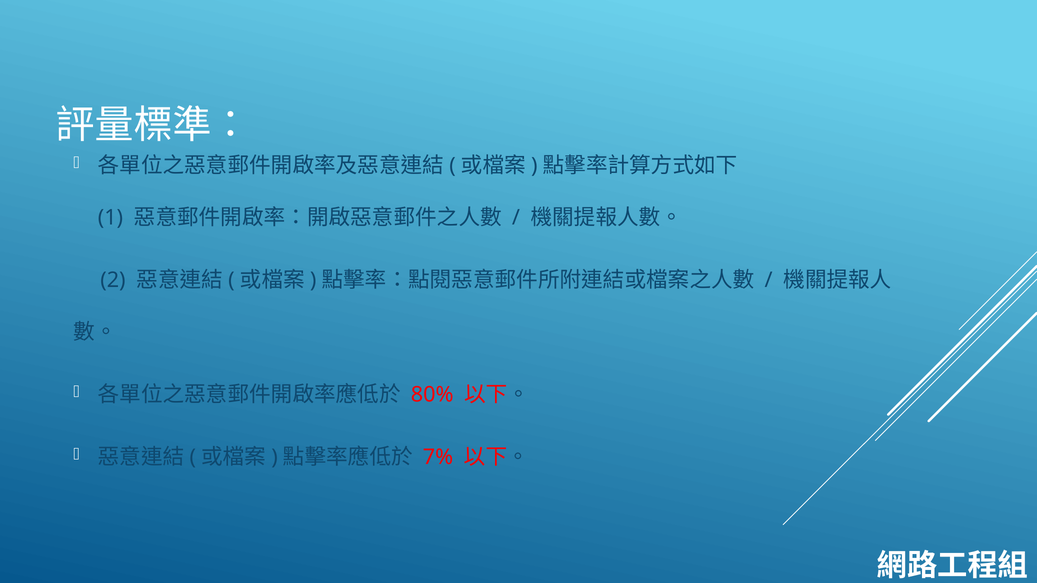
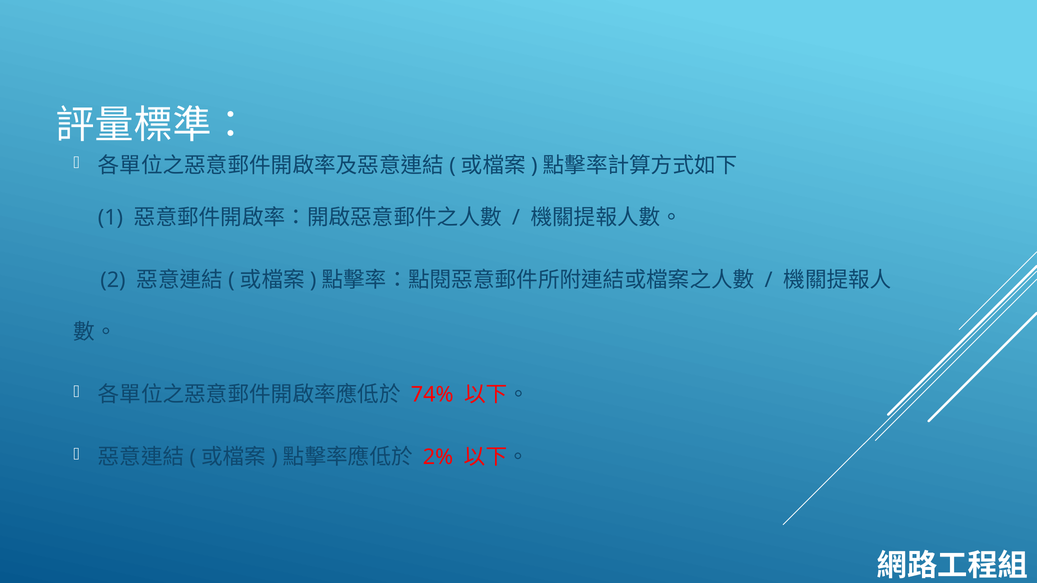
80%: 80% -> 74%
7%: 7% -> 2%
